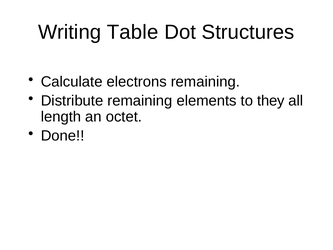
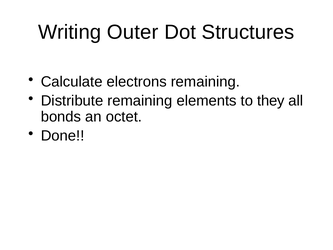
Table: Table -> Outer
length: length -> bonds
